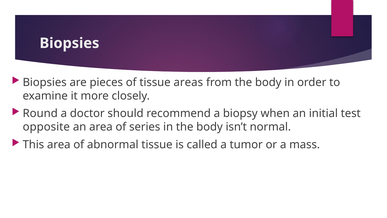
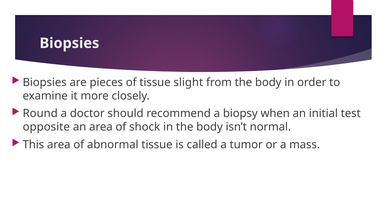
areas: areas -> slight
series: series -> shock
